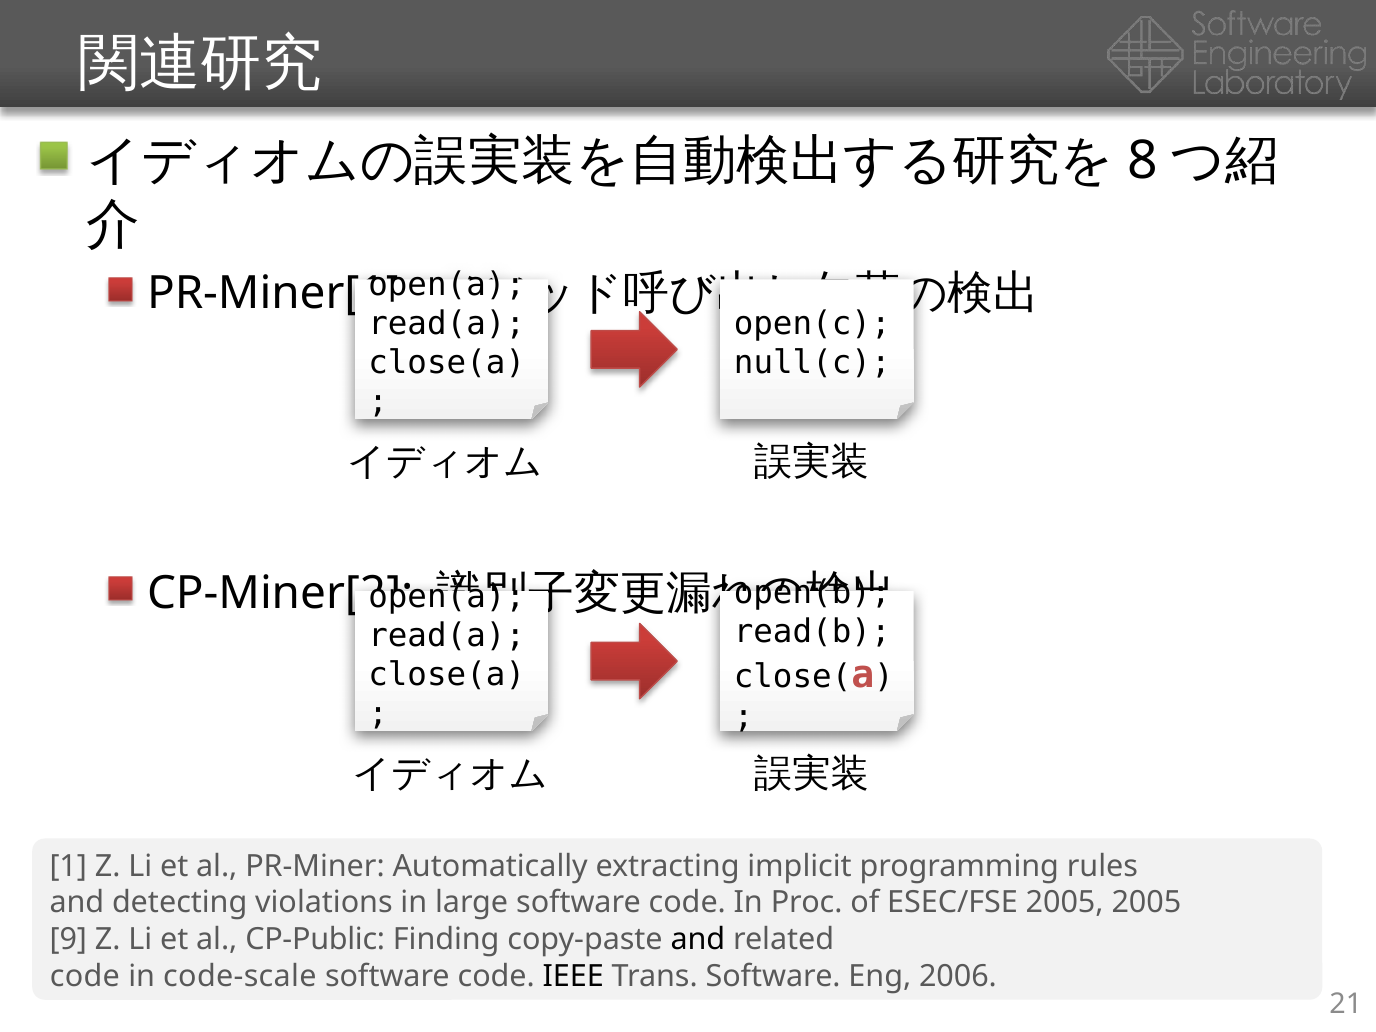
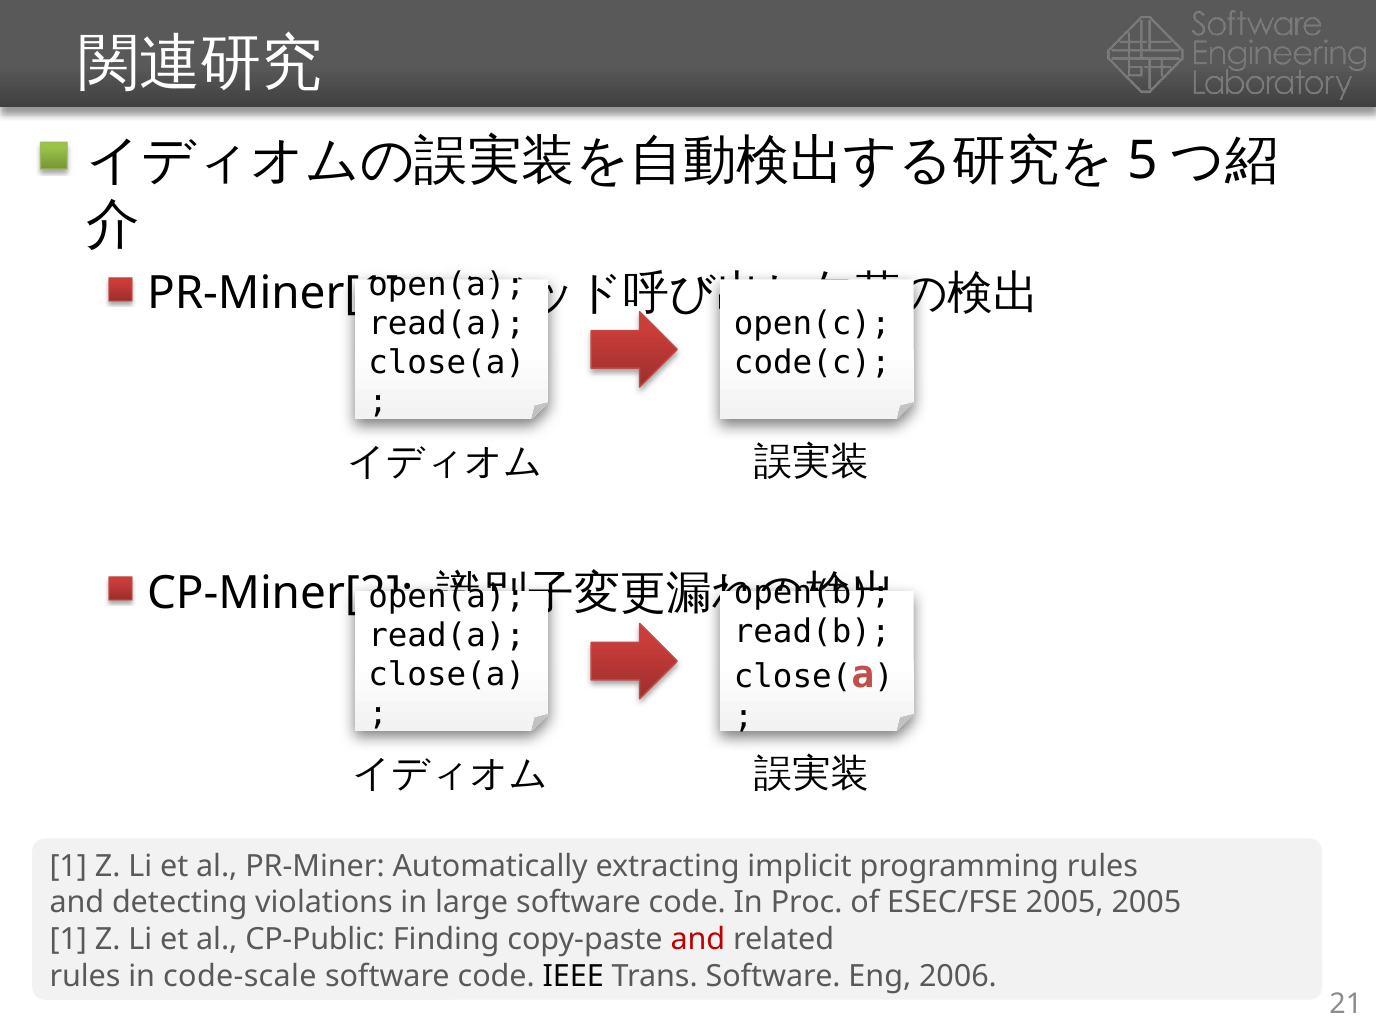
8: 8 -> 5
null(c: null(c -> code(c
9 at (68, 940): 9 -> 1
and at (698, 940) colour: black -> red
code at (85, 976): code -> rules
